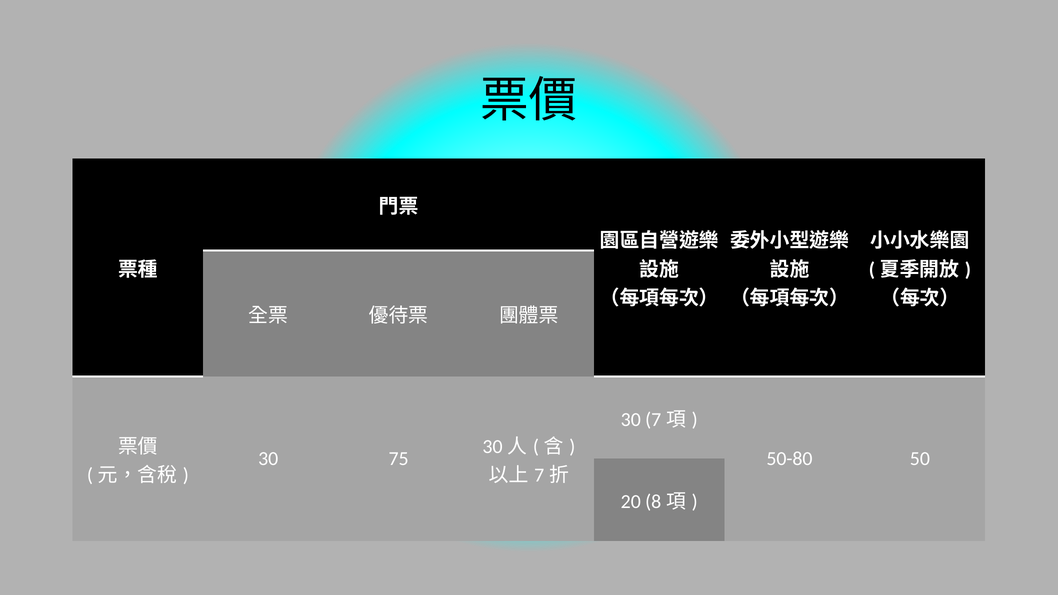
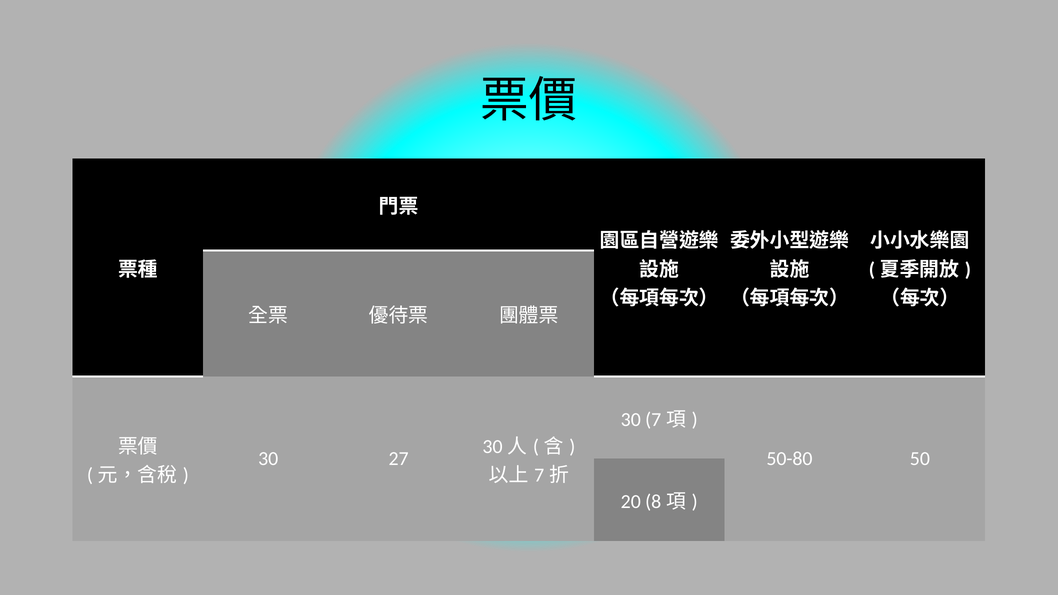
75: 75 -> 27
